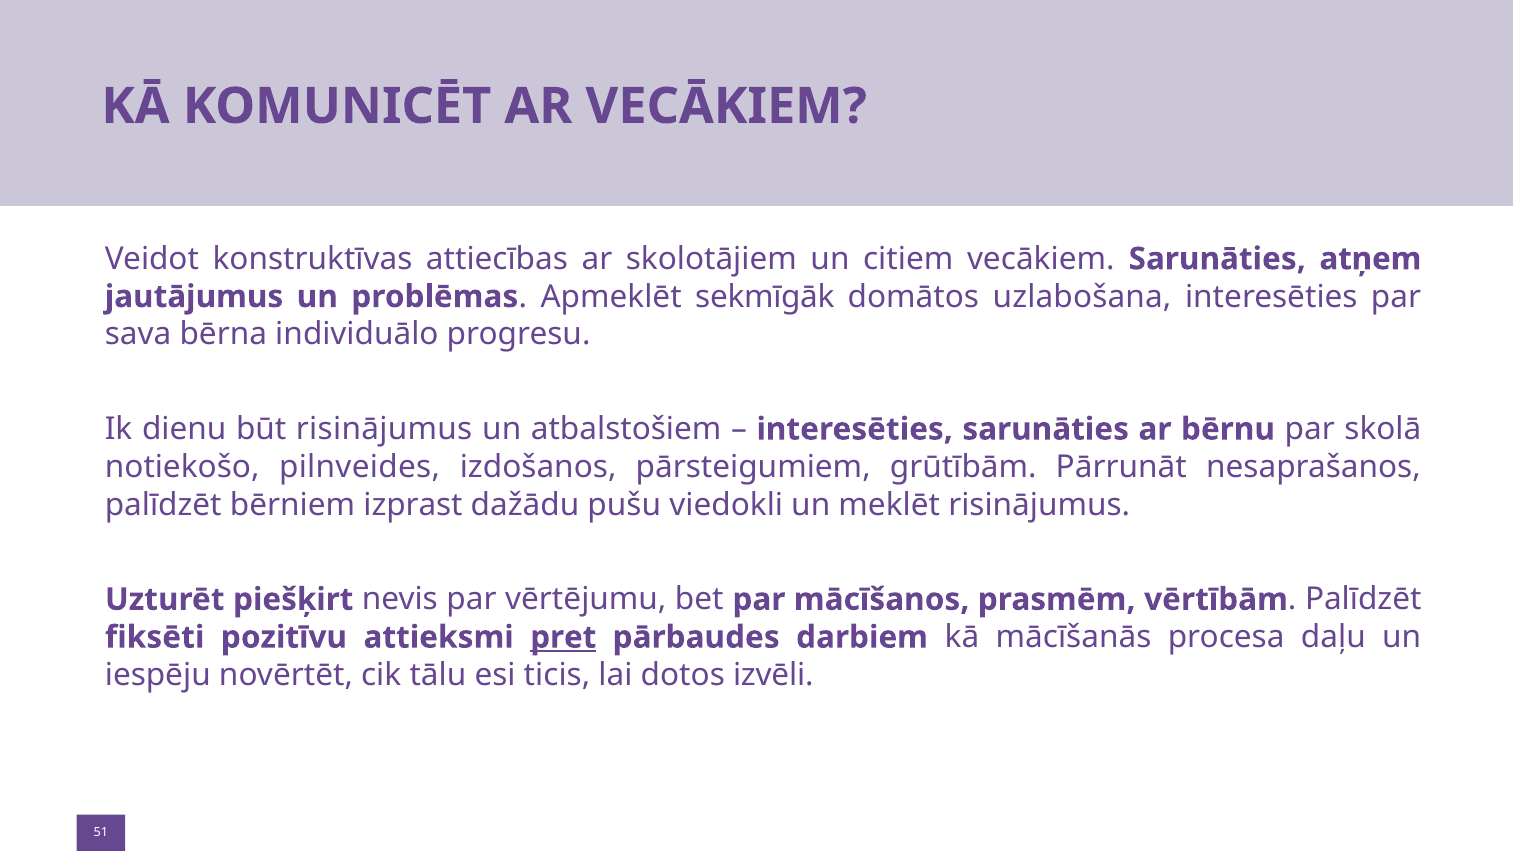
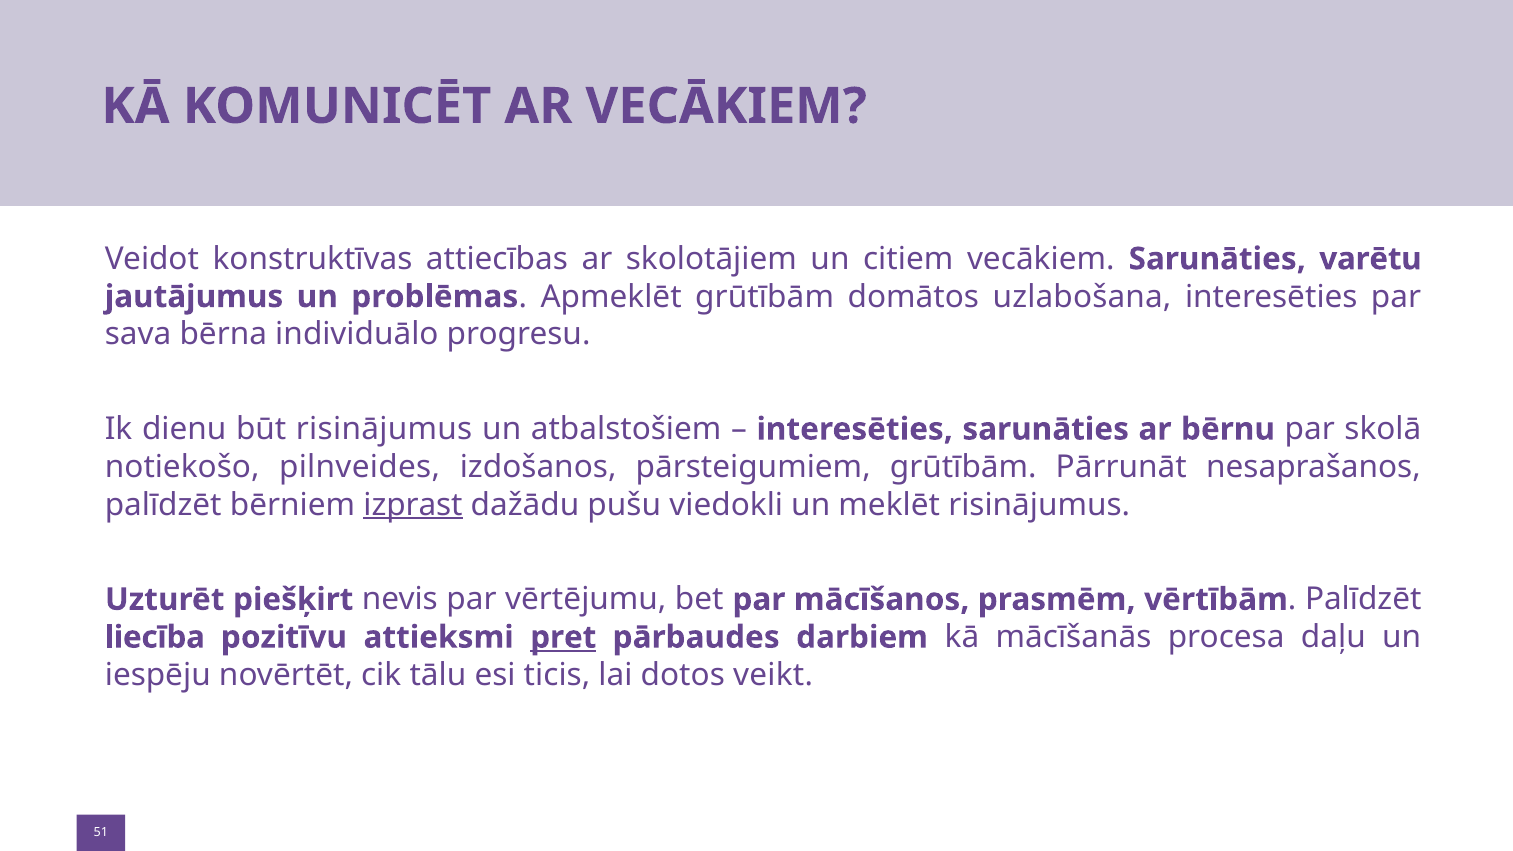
atņem: atņem -> varētu
Apmeklēt sekmīgāk: sekmīgāk -> grūtībām
izprast underline: none -> present
fiksēti: fiksēti -> liecība
izvēli: izvēli -> veikt
